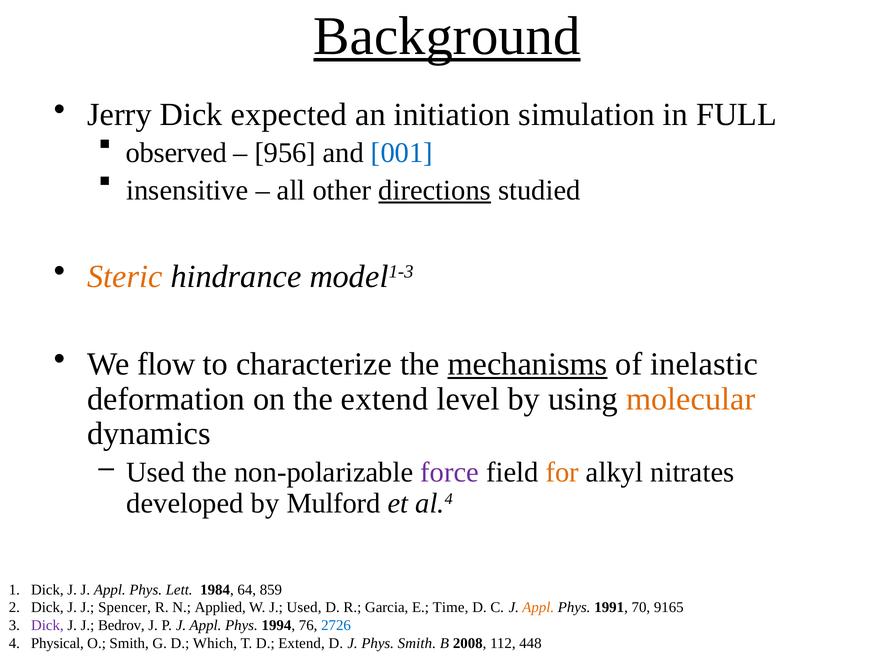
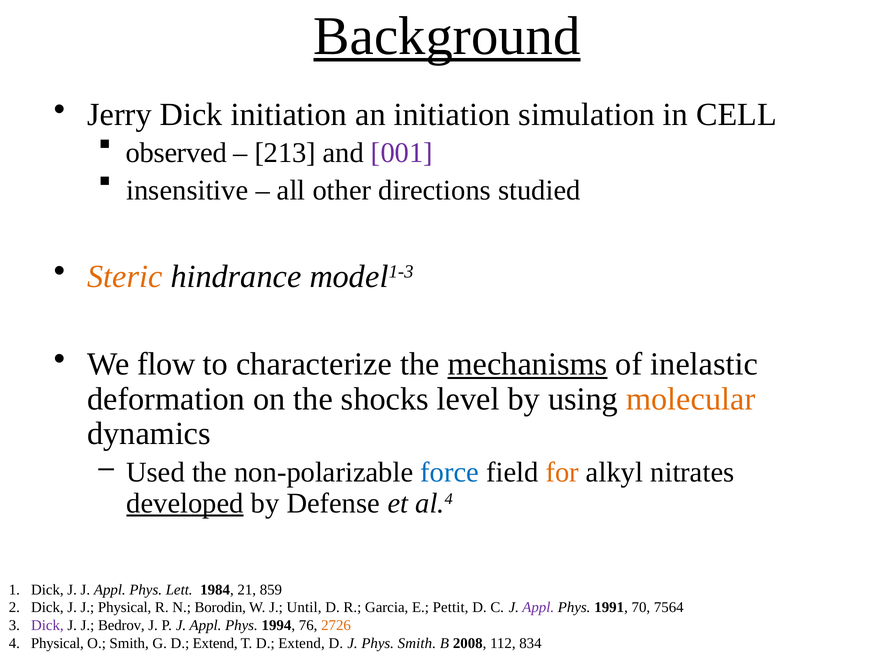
Dick expected: expected -> initiation
FULL: FULL -> CELL
956: 956 -> 213
001 colour: blue -> purple
directions underline: present -> none
the extend: extend -> shocks
force colour: purple -> blue
developed underline: none -> present
Mulford: Mulford -> Defense
64: 64 -> 21
J Spencer: Spencer -> Physical
Applied: Applied -> Borodin
J Used: Used -> Until
Time: Time -> Pettit
Appl at (538, 608) colour: orange -> purple
9165: 9165 -> 7564
2726 colour: blue -> orange
G D Which: Which -> Extend
448: 448 -> 834
